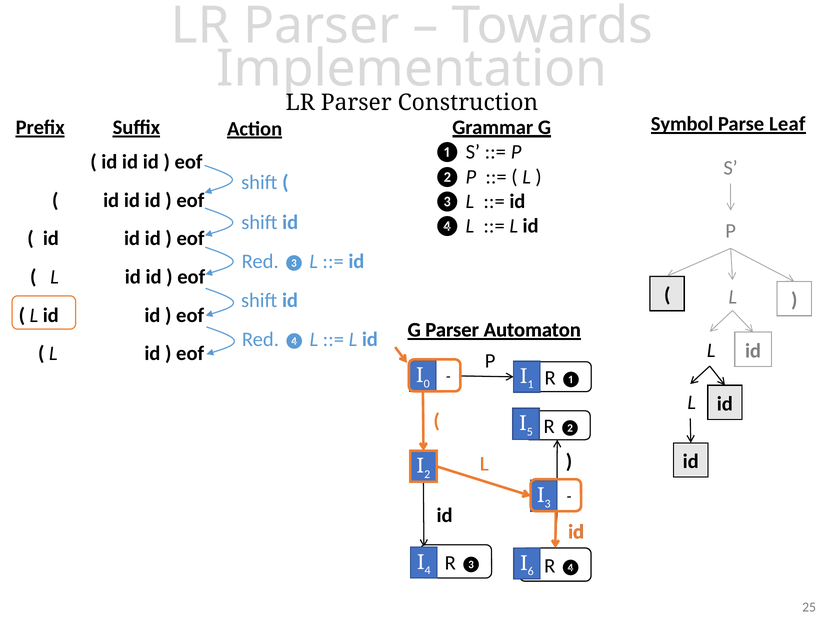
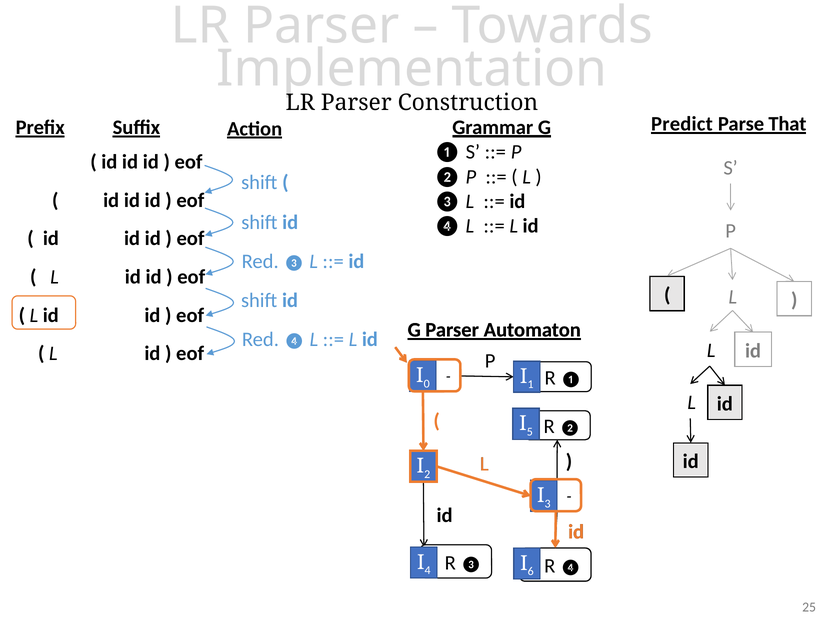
Symbol: Symbol -> Predict
Leaf: Leaf -> That
